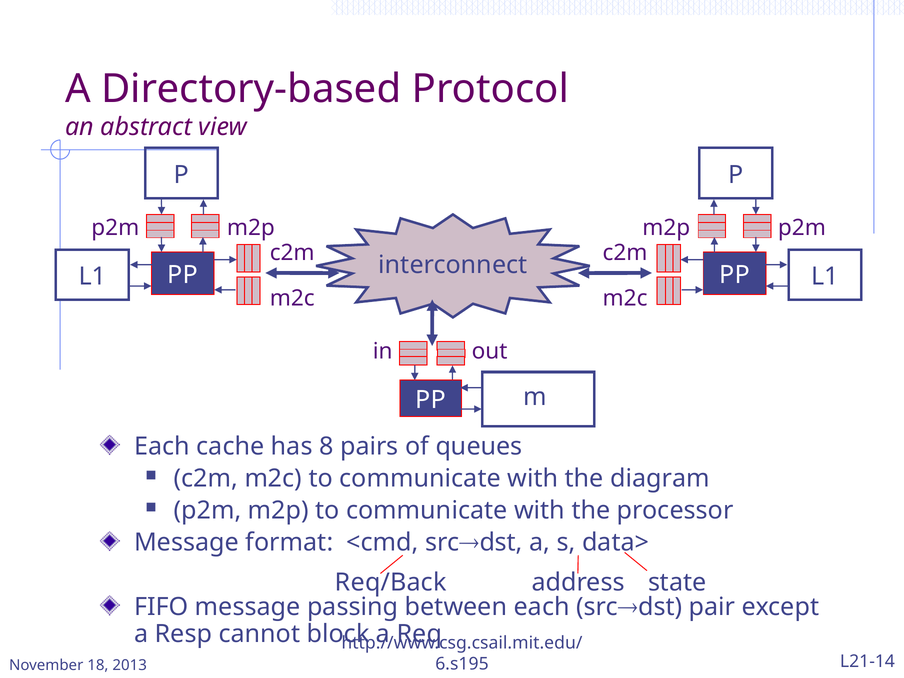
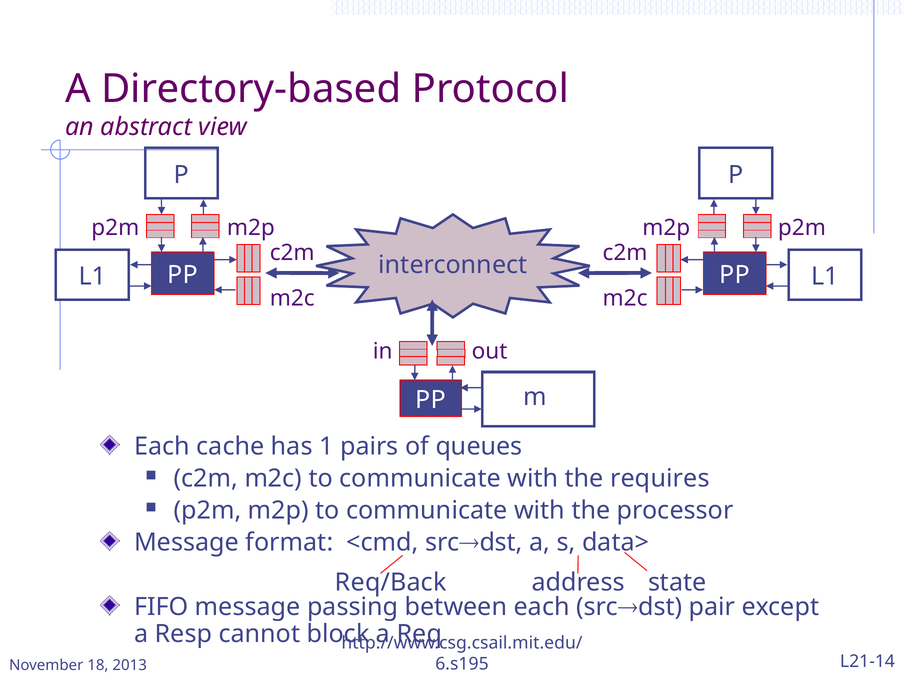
8: 8 -> 1
diagram: diagram -> requires
